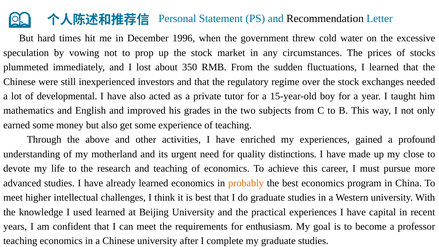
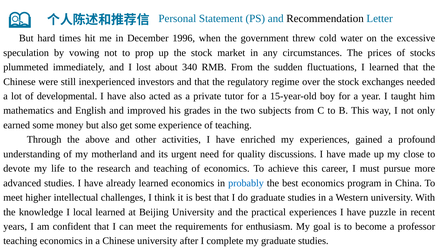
350: 350 -> 340
distinctions: distinctions -> discussions
probably colour: orange -> blue
used: used -> local
capital: capital -> puzzle
